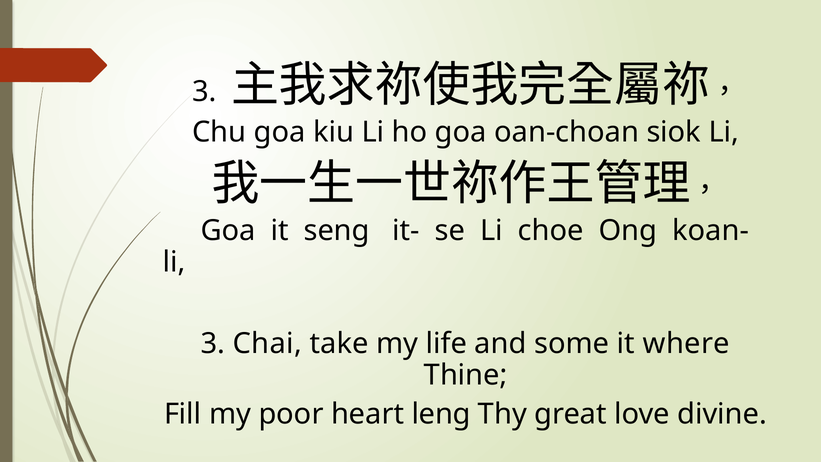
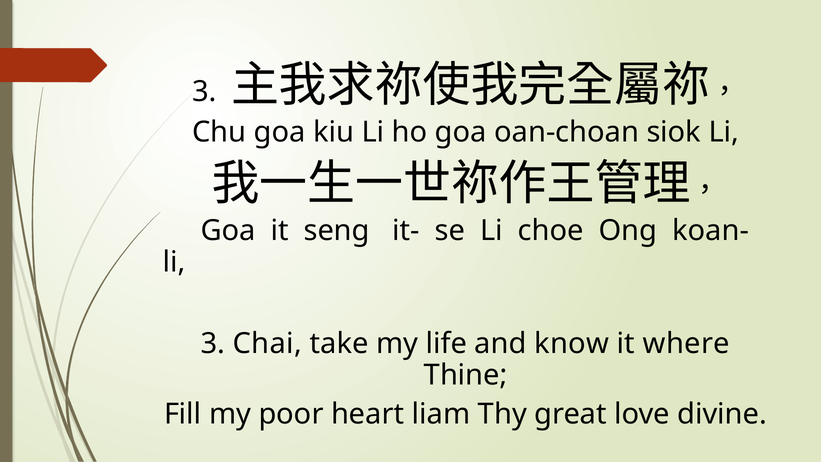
some: some -> know
leng: leng -> liam
